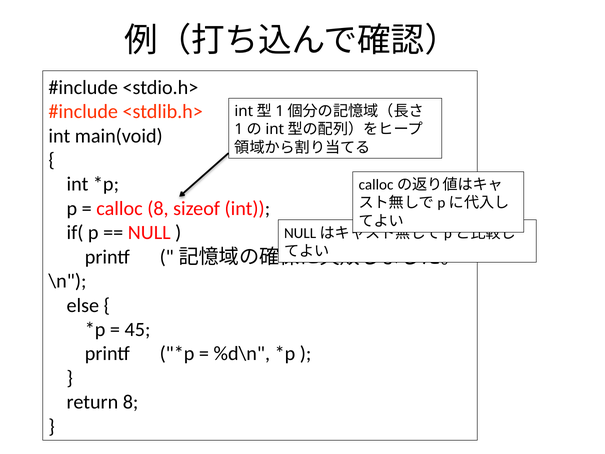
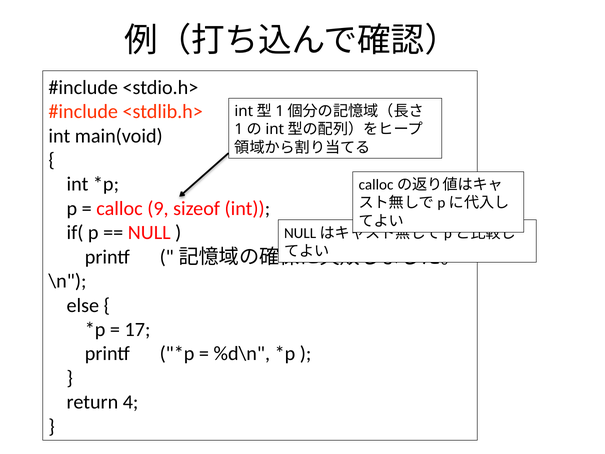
calloc 8: 8 -> 9
45: 45 -> 17
return 8: 8 -> 4
